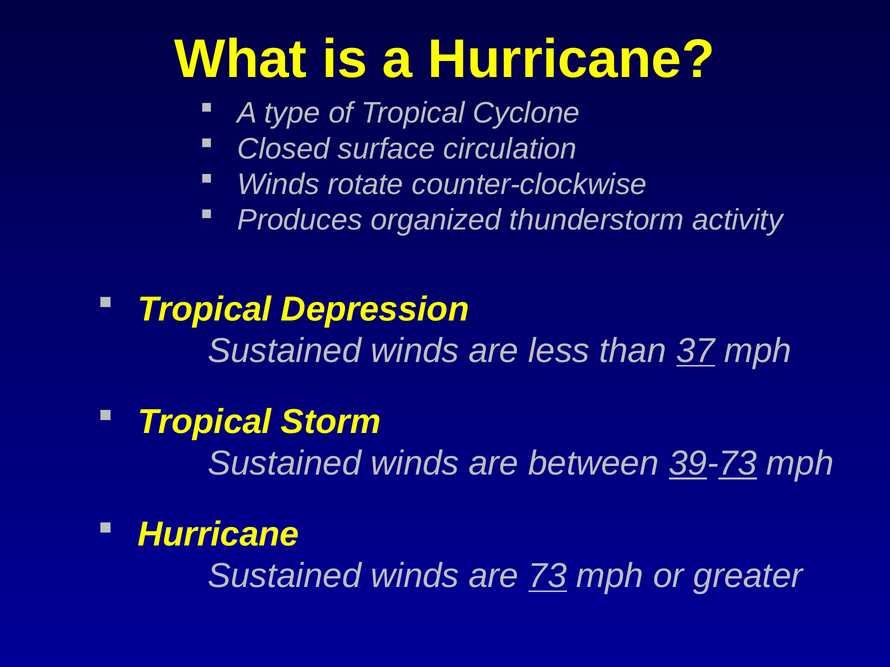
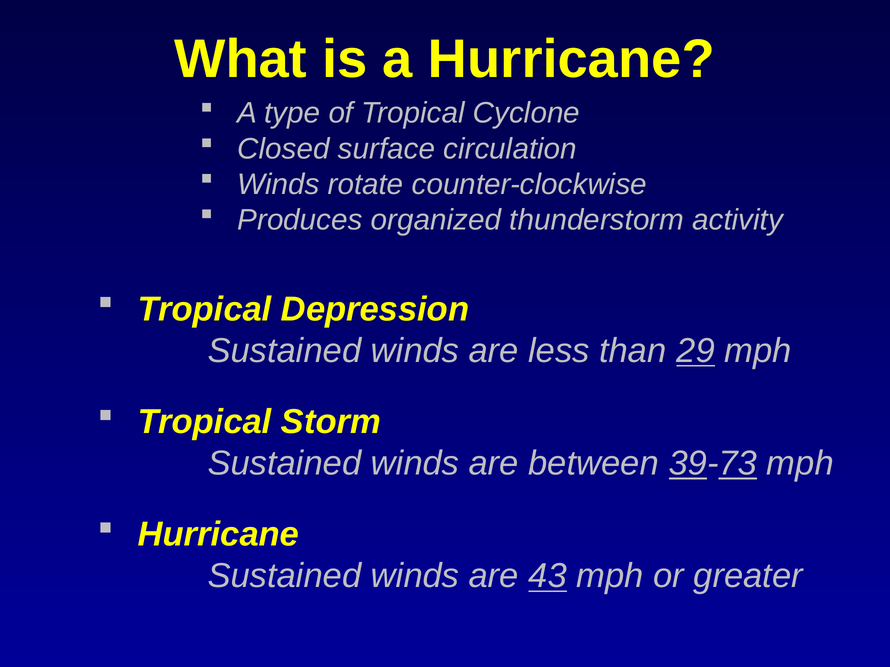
37: 37 -> 29
73: 73 -> 43
